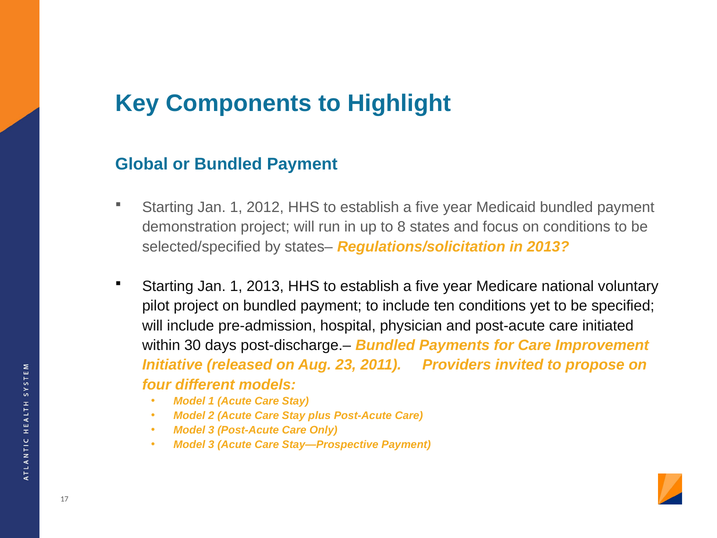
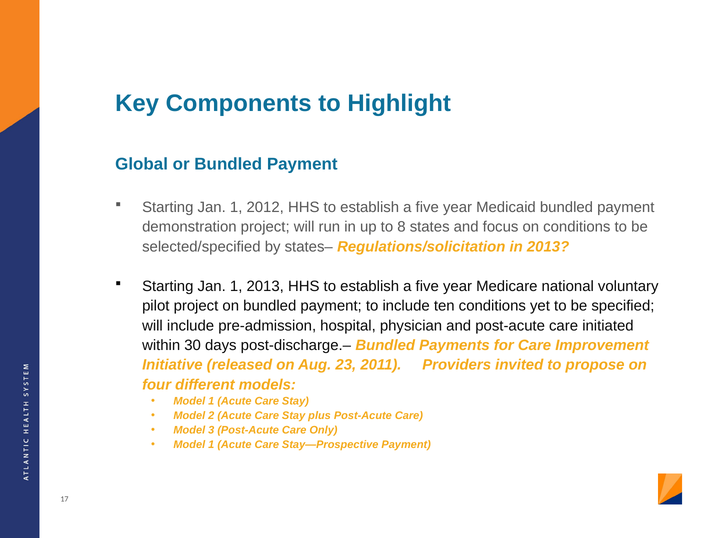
3 at (211, 444): 3 -> 1
